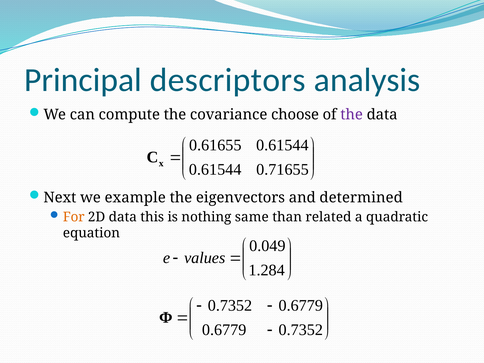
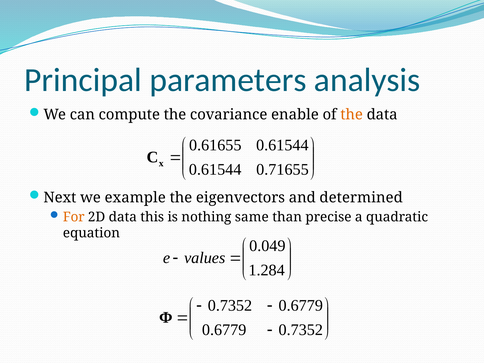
descriptors: descriptors -> parameters
choose: choose -> enable
the at (352, 115) colour: purple -> orange
related: related -> precise
